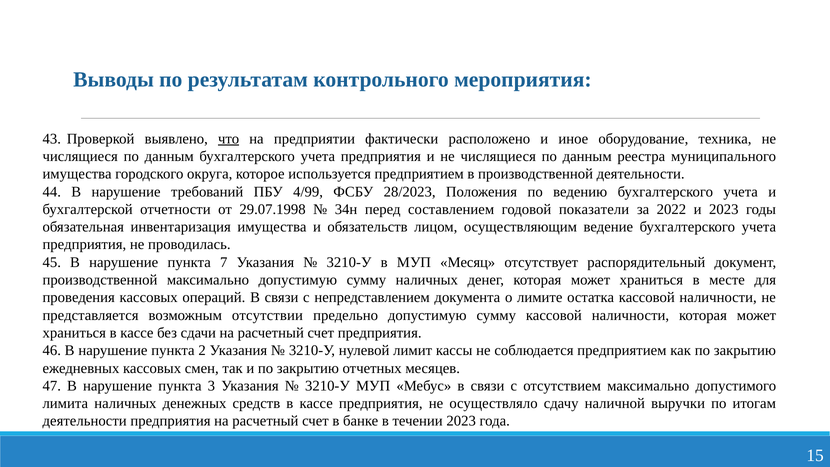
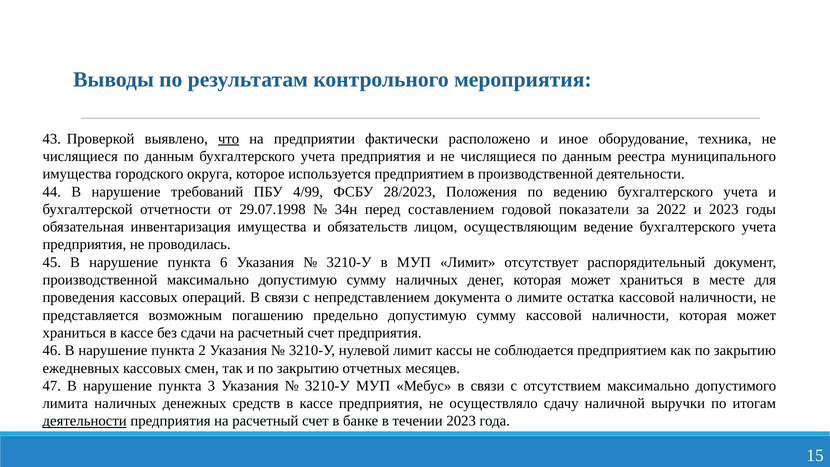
7: 7 -> 6
МУП Месяц: Месяц -> Лимит
отсутствии: отсутствии -> погашению
деятельности at (85, 421) underline: none -> present
